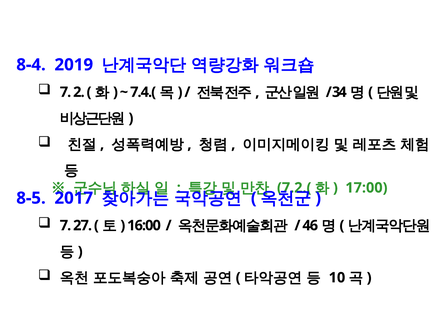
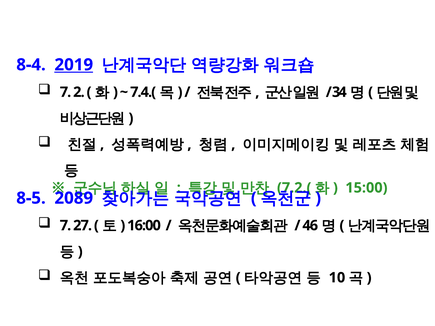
2019 underline: none -> present
17:00: 17:00 -> 15:00
2017: 2017 -> 2089
